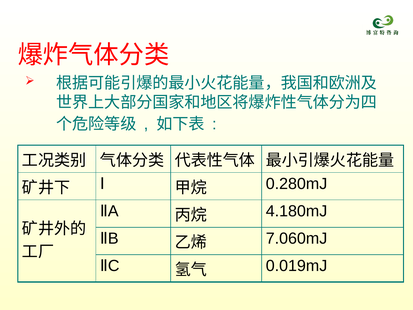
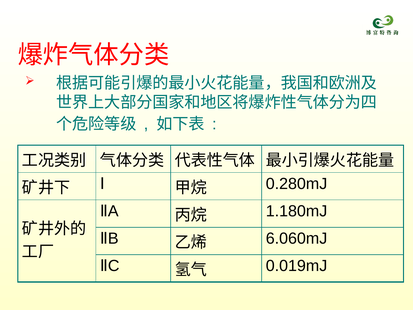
4.180mJ: 4.180mJ -> 1.180mJ
7.060mJ: 7.060mJ -> 6.060mJ
